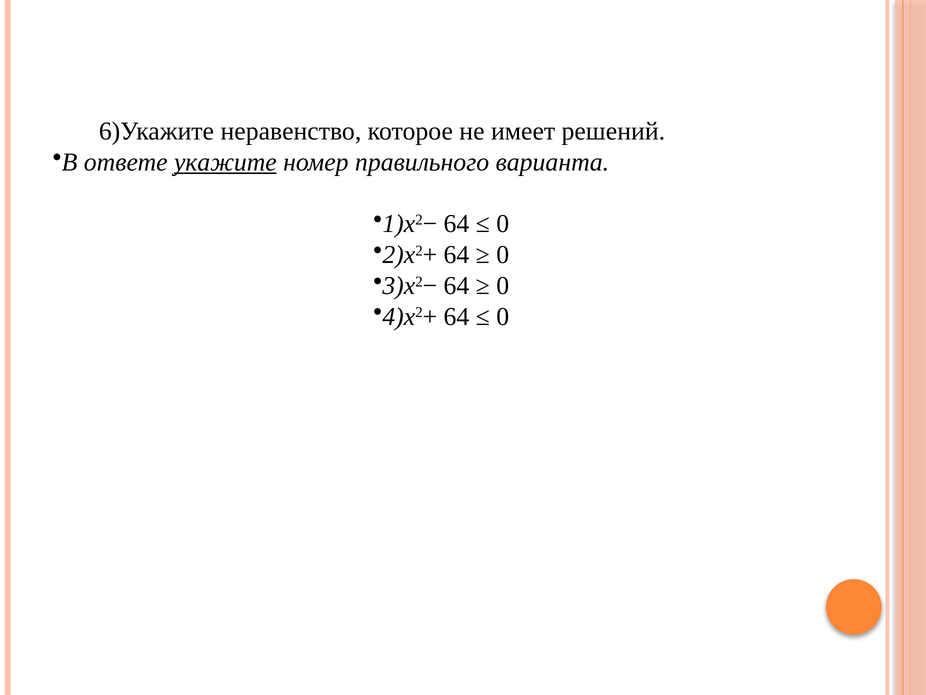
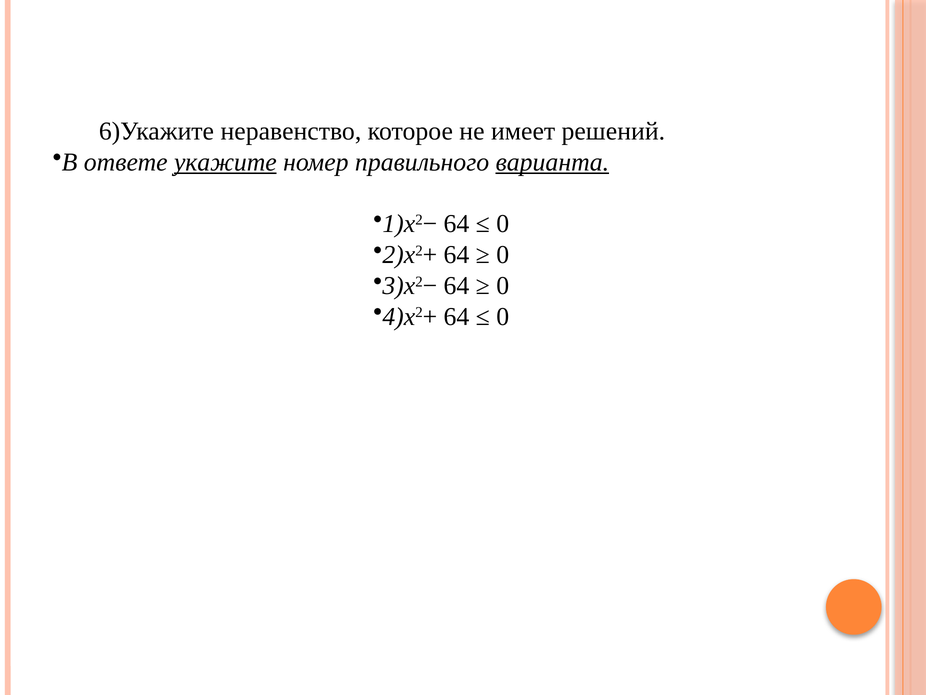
варианта underline: none -> present
